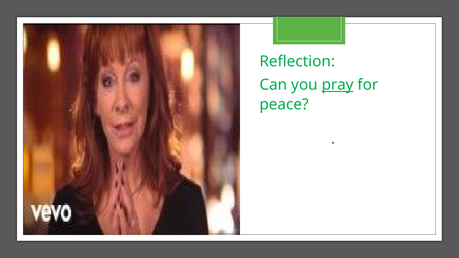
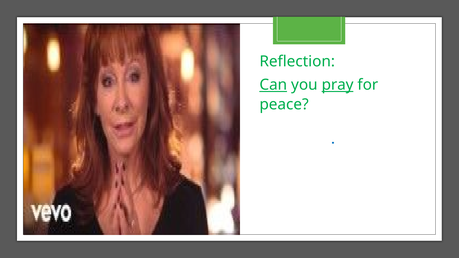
Can underline: none -> present
